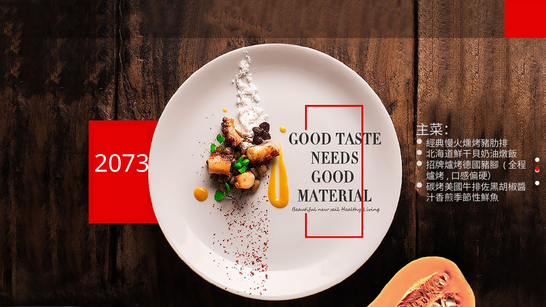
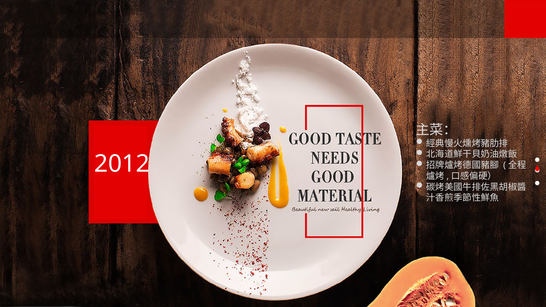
2073: 2073 -> 2012
